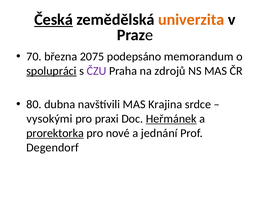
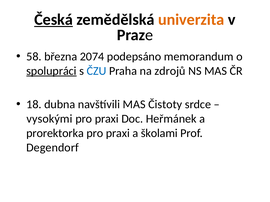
70: 70 -> 58
2075: 2075 -> 2074
ČZU colour: purple -> blue
80: 80 -> 18
Krajina: Krajina -> Čistoty
Heřmánek underline: present -> none
prorektorka underline: present -> none
nové at (118, 133): nové -> praxi
jednání: jednání -> školami
